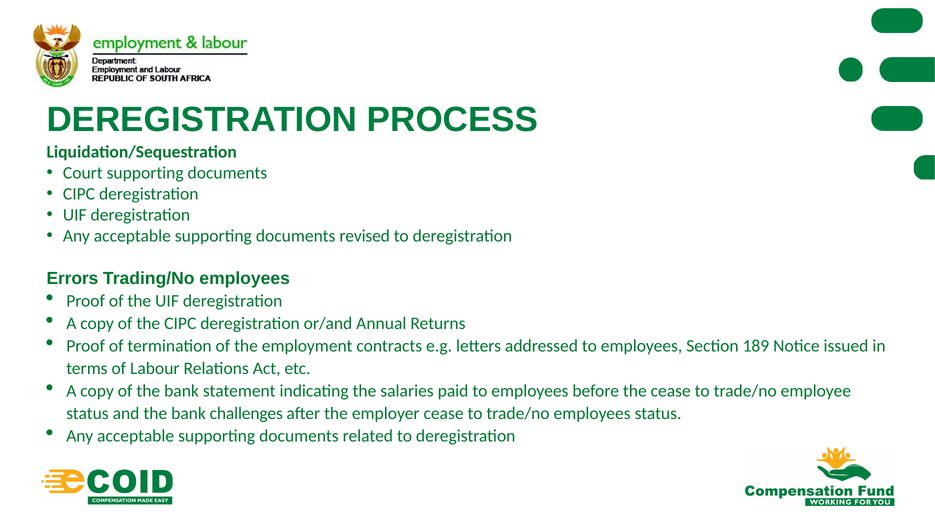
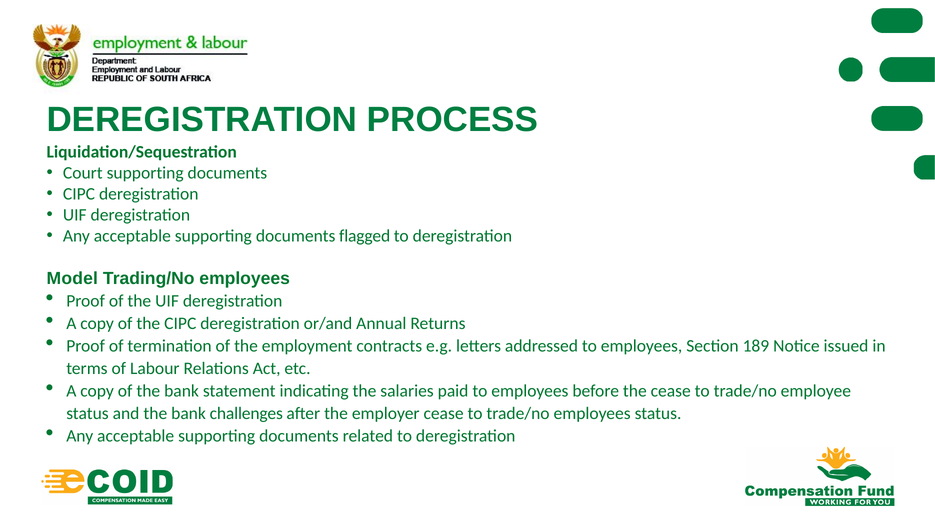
revised: revised -> flagged
Errors: Errors -> Model
